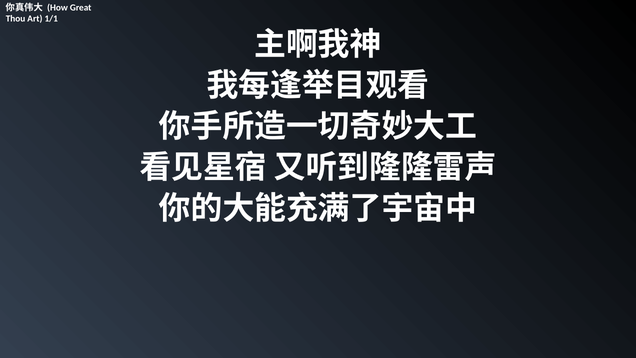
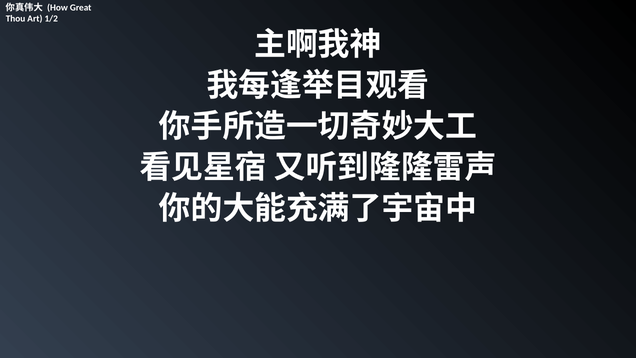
1/1: 1/1 -> 1/2
